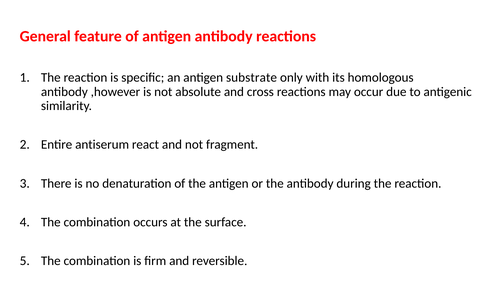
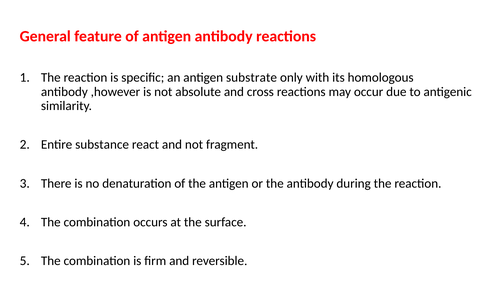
antiserum: antiserum -> substance
